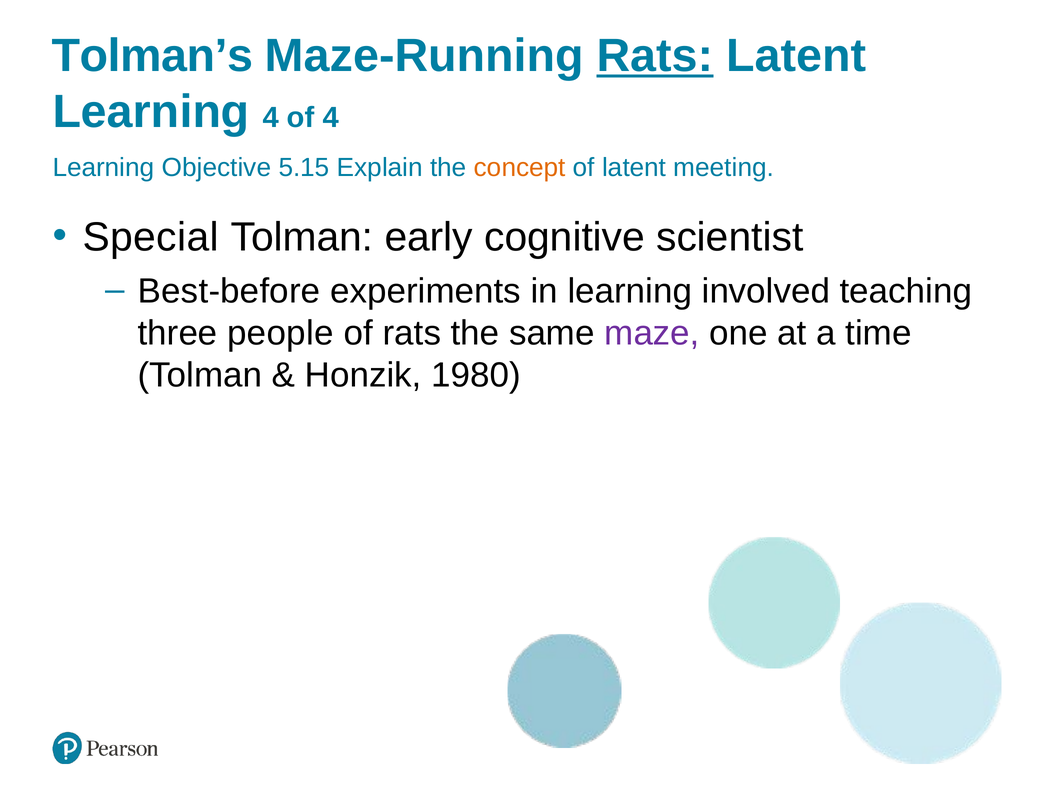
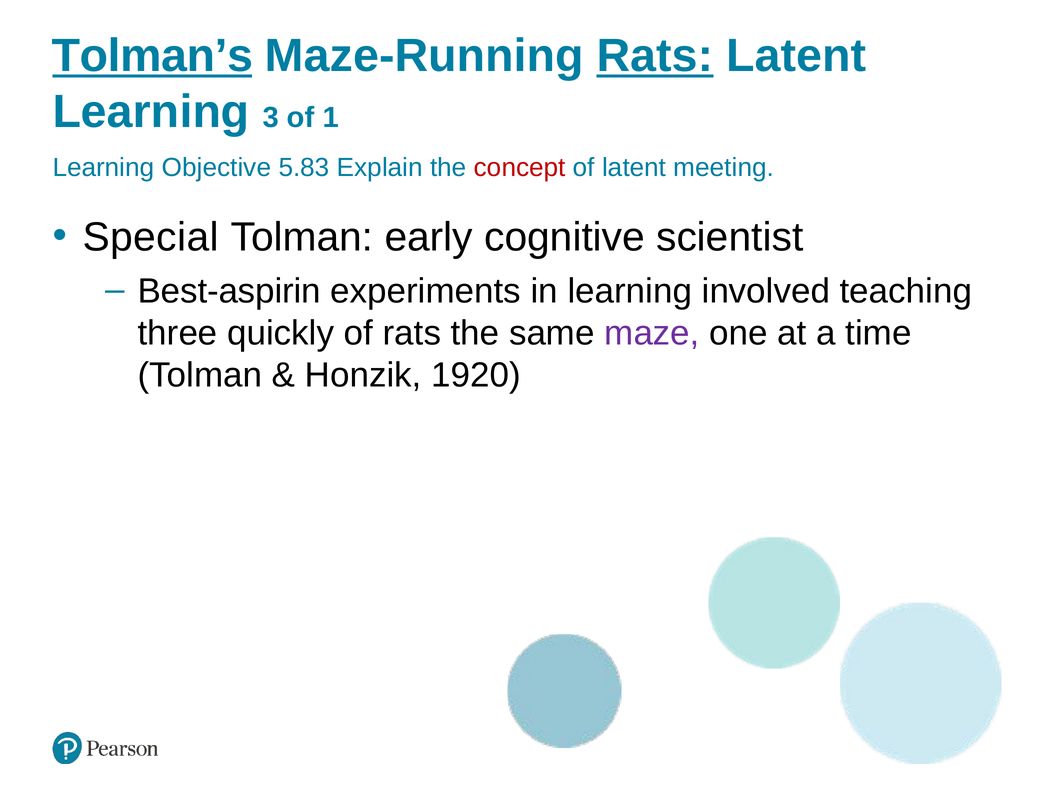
Tolman’s underline: none -> present
Learning 4: 4 -> 3
of 4: 4 -> 1
5.15: 5.15 -> 5.83
concept colour: orange -> red
Best-before: Best-before -> Best-aspirin
people: people -> quickly
1980: 1980 -> 1920
